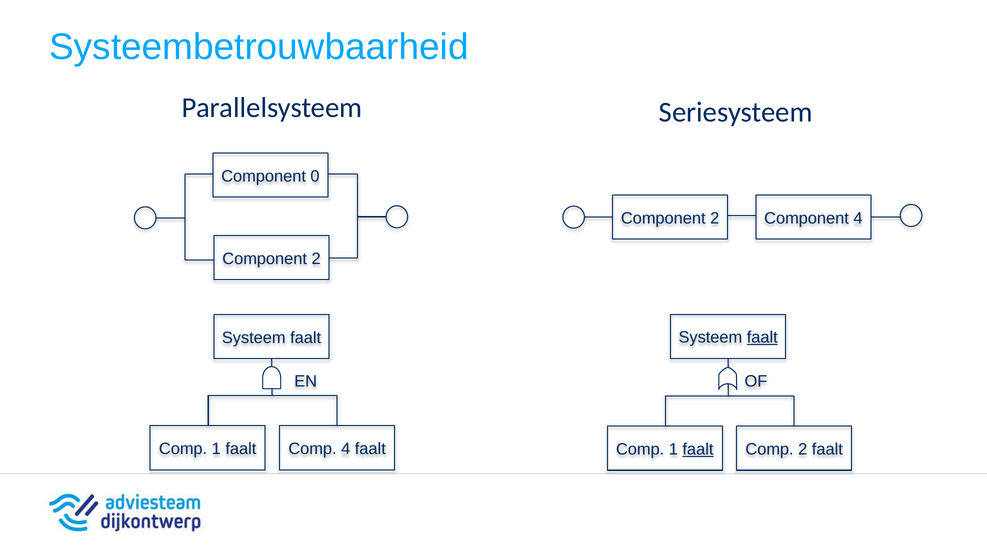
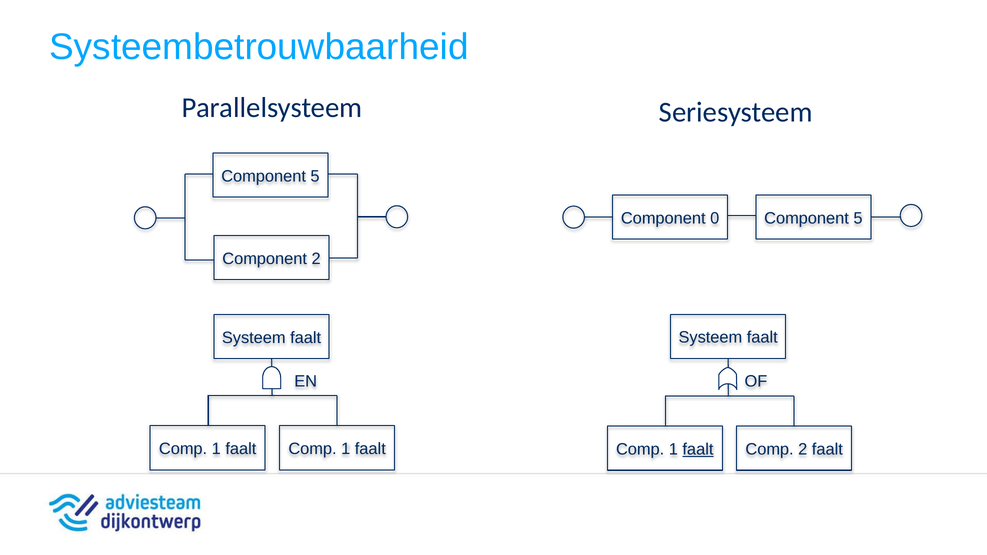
0 at (315, 176): 0 -> 5
2 at (715, 218): 2 -> 0
4 at (858, 218): 4 -> 5
faalt at (762, 338) underline: present -> none
1 faalt Comp 4: 4 -> 1
